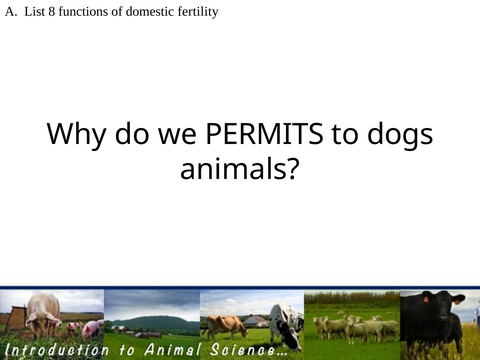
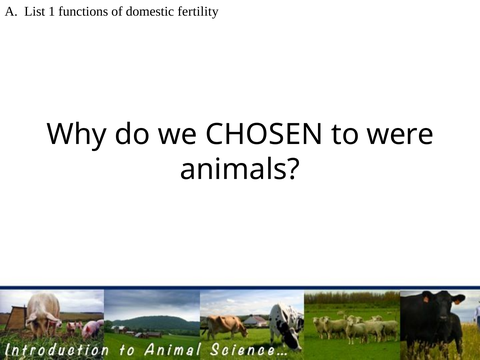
8: 8 -> 1
PERMITS: PERMITS -> CHOSEN
dogs: dogs -> were
